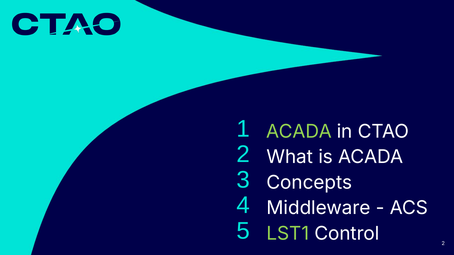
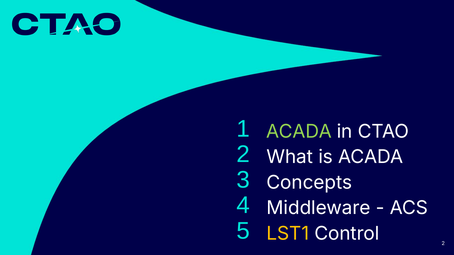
LST1 colour: light green -> yellow
